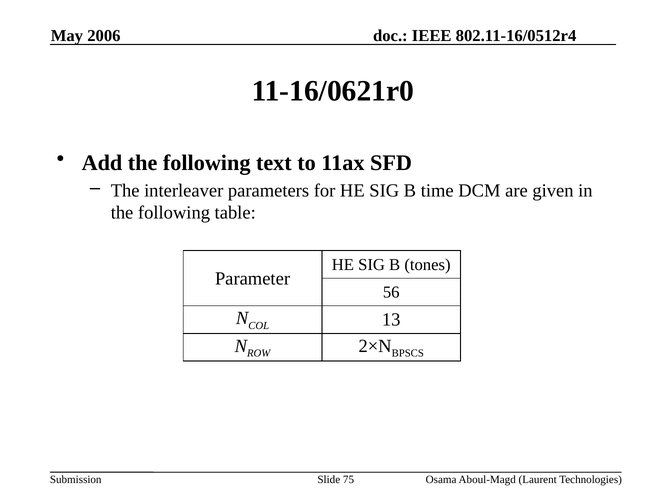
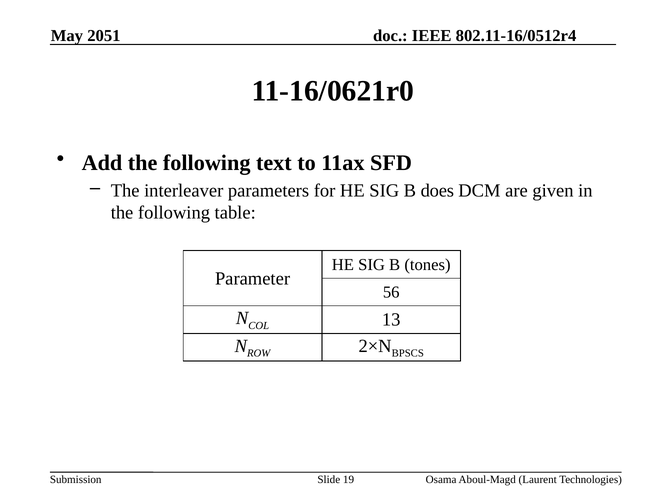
2006: 2006 -> 2051
time: time -> does
75: 75 -> 19
